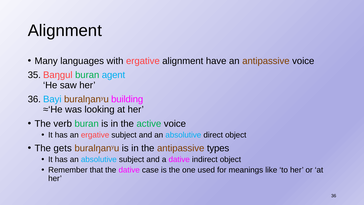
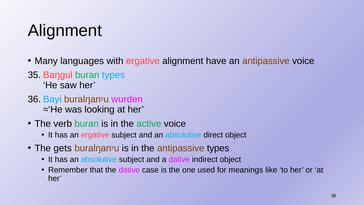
buran agent: agent -> types
building: building -> wurden
